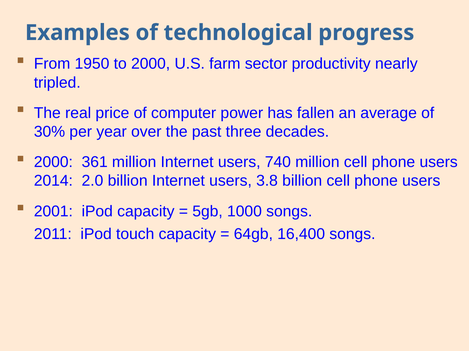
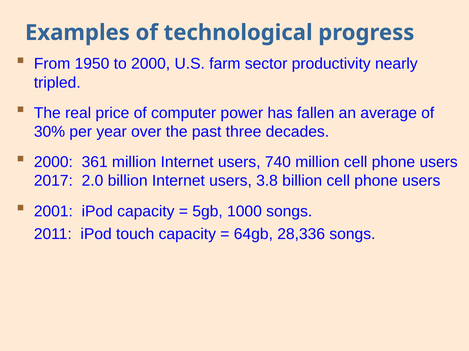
2014: 2014 -> 2017
16,400: 16,400 -> 28,336
